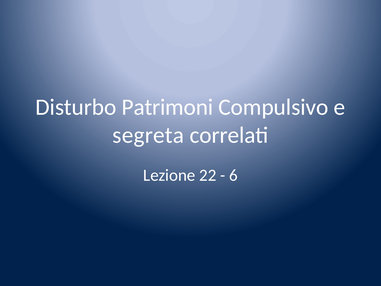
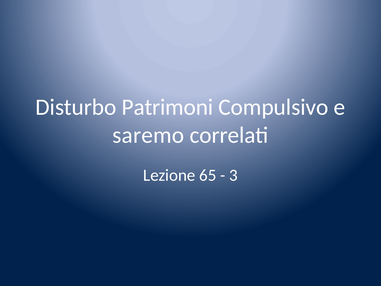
segreta: segreta -> saremo
22: 22 -> 65
6: 6 -> 3
